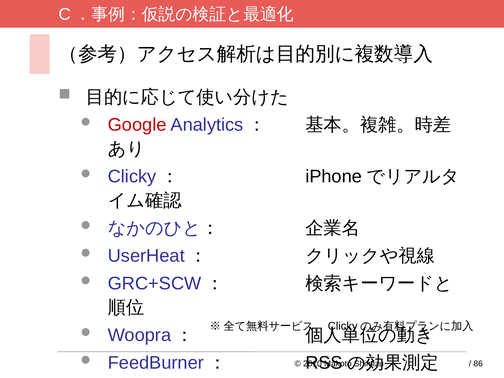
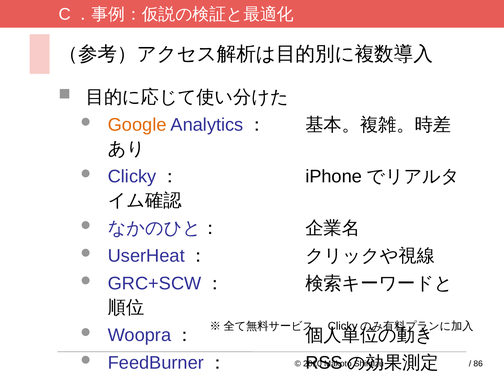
Google colour: red -> orange
